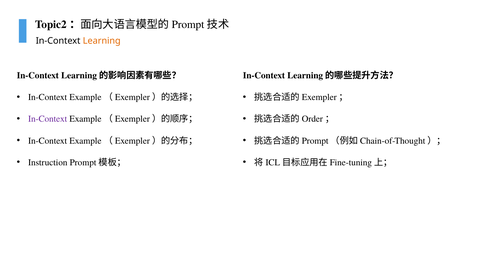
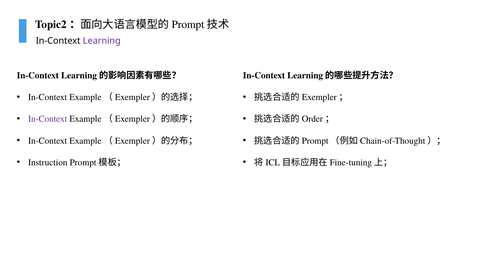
Learning colour: orange -> purple
